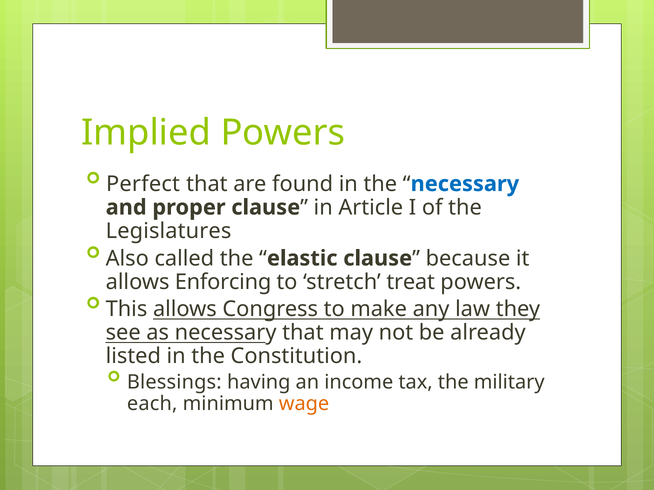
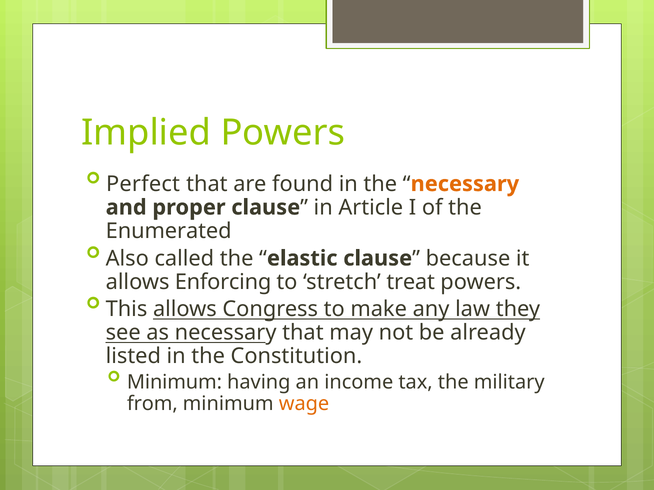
necessary at (465, 184) colour: blue -> orange
Legislatures: Legislatures -> Enumerated
Blessings at (174, 383): Blessings -> Minimum
each: each -> from
